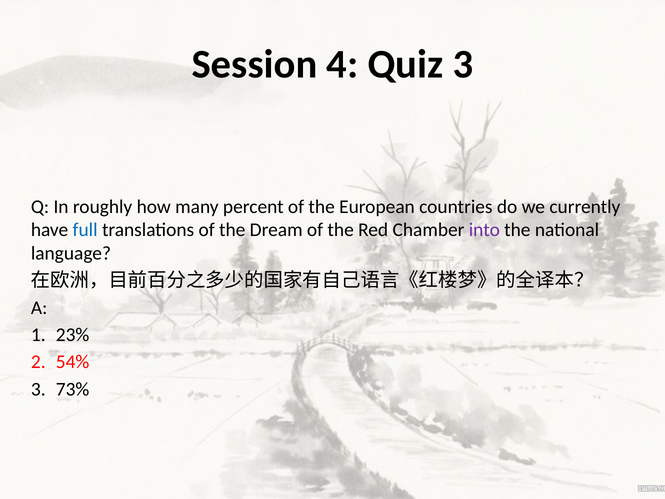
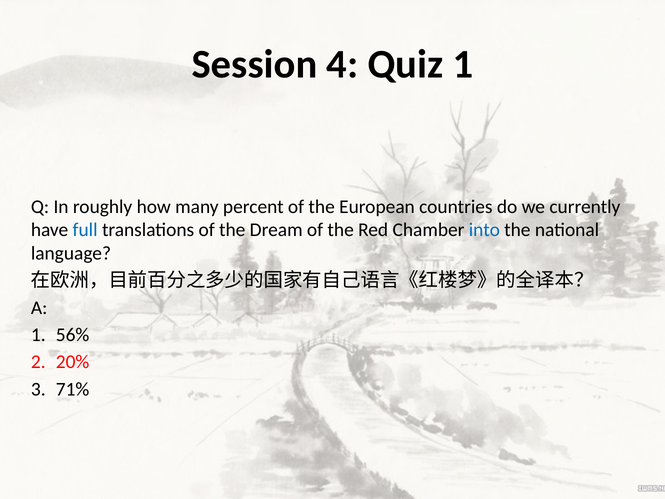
Quiz 3: 3 -> 1
into colour: purple -> blue
23%: 23% -> 56%
54%: 54% -> 20%
73%: 73% -> 71%
